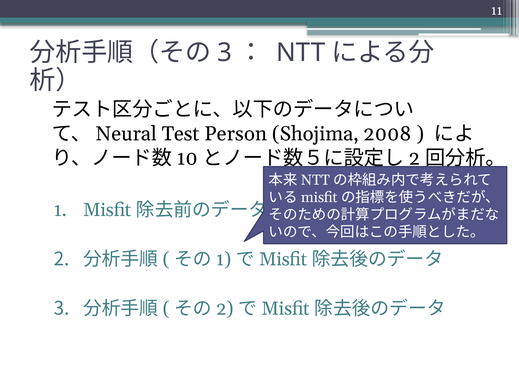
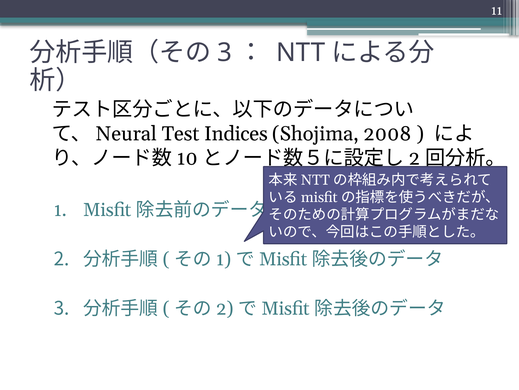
Person: Person -> Indices
